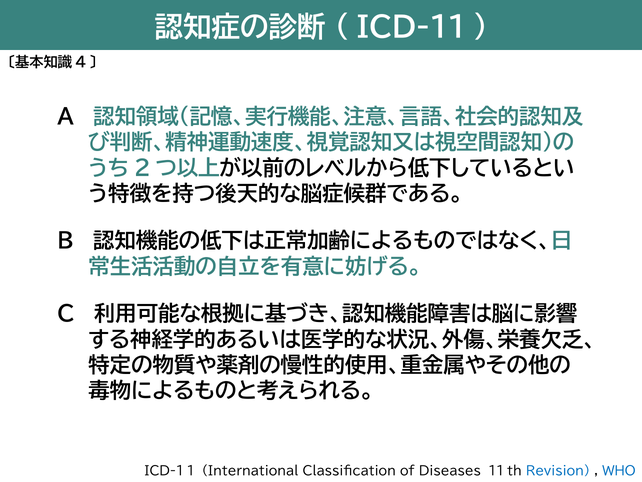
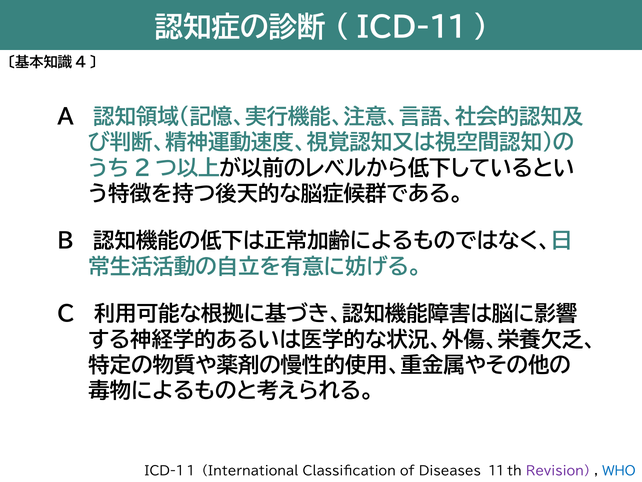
Revision colour: blue -> purple
